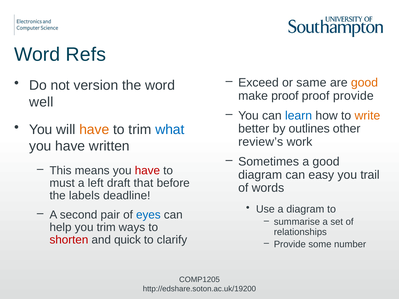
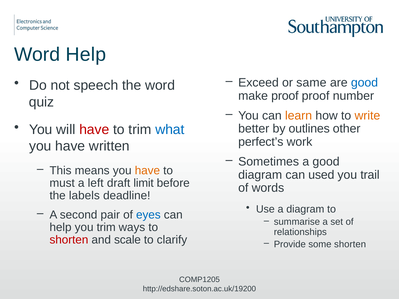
Word Refs: Refs -> Help
good at (364, 83) colour: orange -> blue
version: version -> speech
proof provide: provide -> number
well: well -> quiz
learn colour: blue -> orange
have at (94, 130) colour: orange -> red
review’s: review’s -> perfect’s
have at (147, 171) colour: red -> orange
easy: easy -> used
that: that -> limit
quick: quick -> scale
some number: number -> shorten
